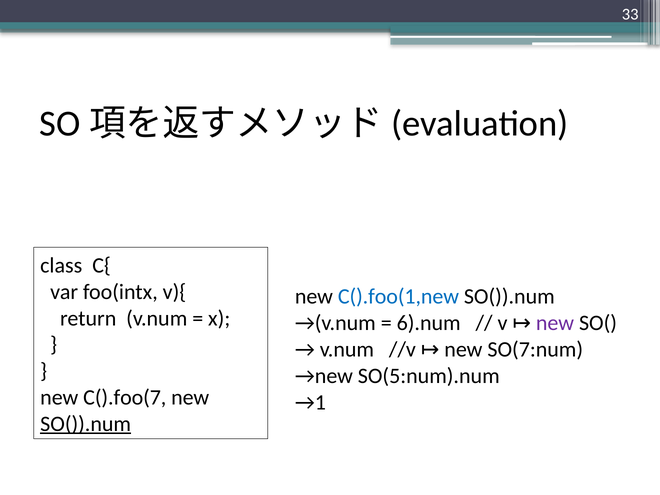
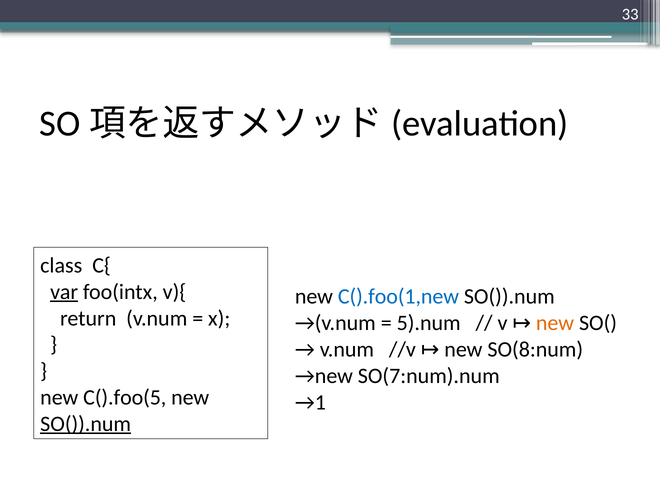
var underline: none -> present
6).num: 6).num -> 5).num
new at (555, 323) colour: purple -> orange
SO(7:num: SO(7:num -> SO(8:num
SO(5:num).num: SO(5:num).num -> SO(7:num).num
C().foo(7: C().foo(7 -> C().foo(5
